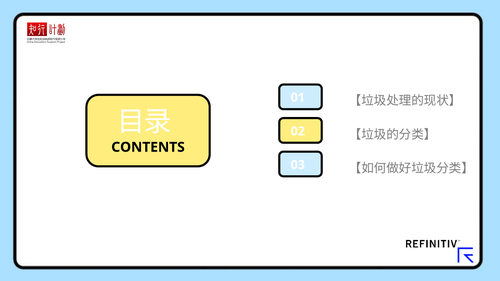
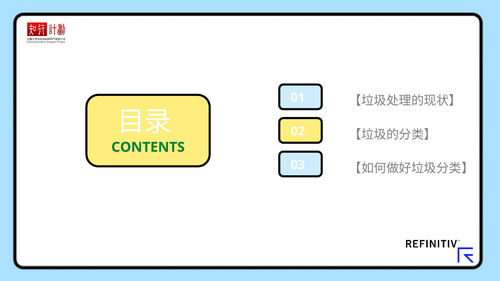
CONTENTS colour: black -> green
